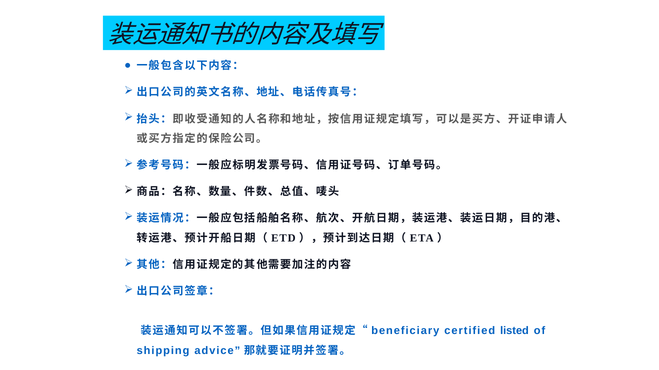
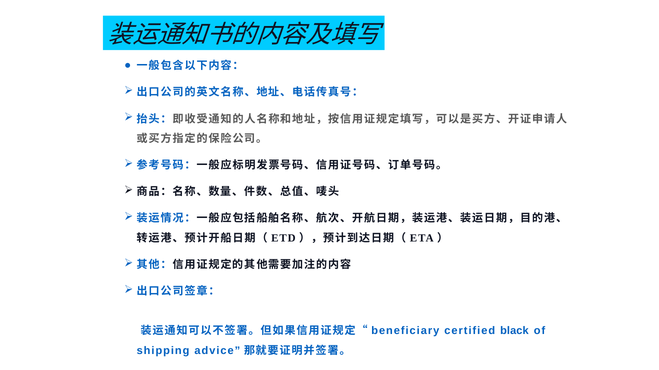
listed: listed -> black
